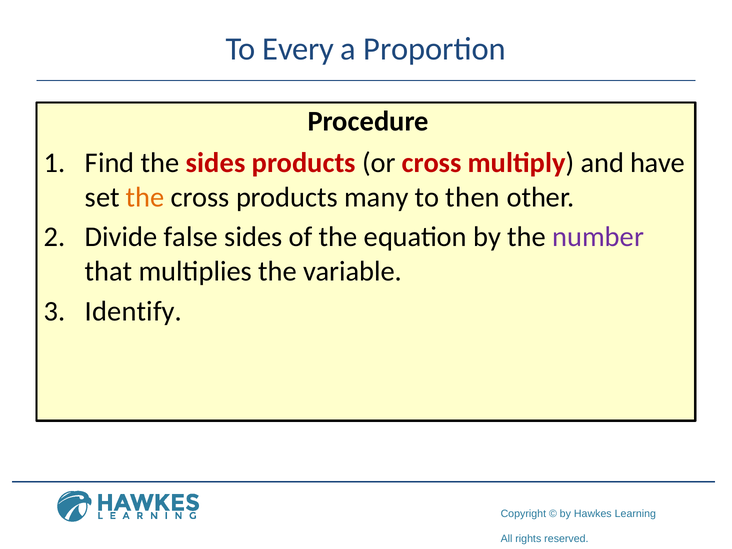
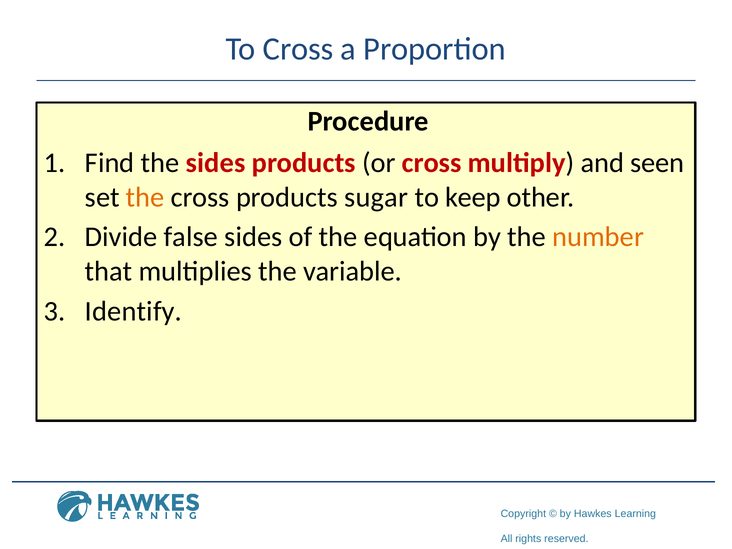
To Every: Every -> Cross
have: have -> seen
many: many -> sugar
then: then -> keep
number colour: purple -> orange
